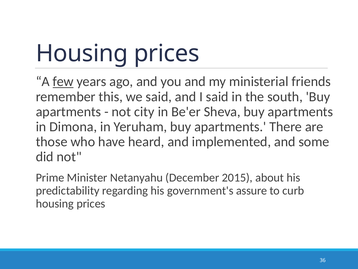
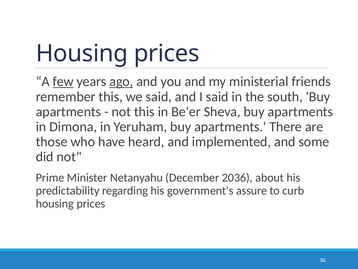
ago underline: none -> present
not city: city -> this
2015: 2015 -> 2036
